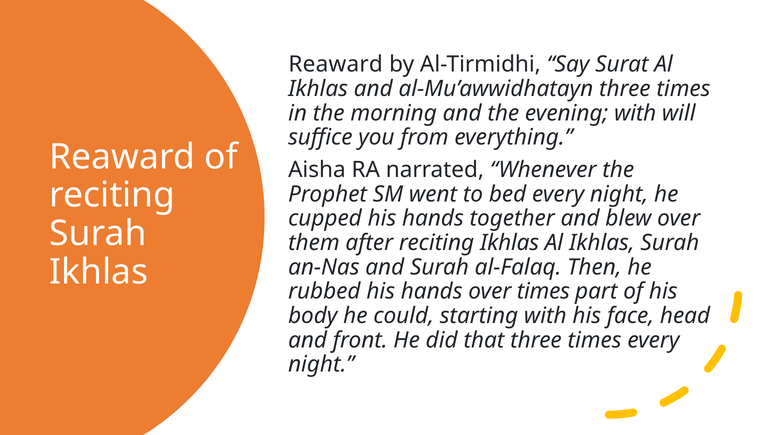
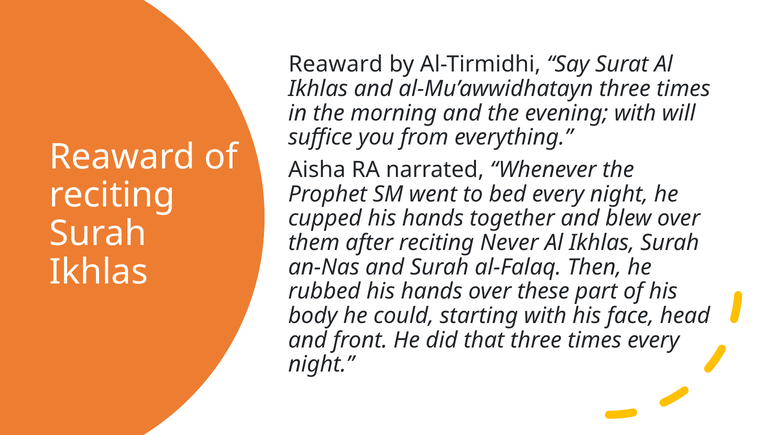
reciting Ikhlas: Ikhlas -> Never
over times: times -> these
